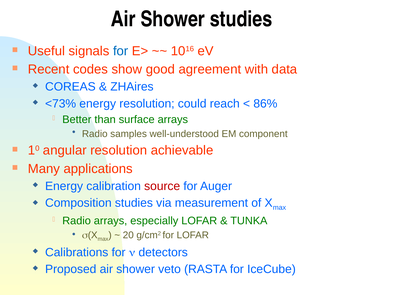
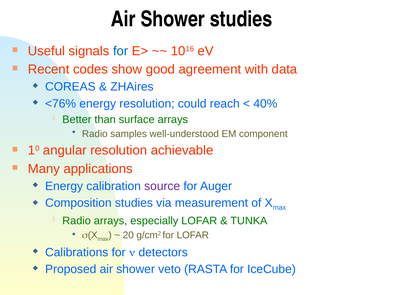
<73%: <73% -> <76%
86%: 86% -> 40%
source colour: red -> purple
